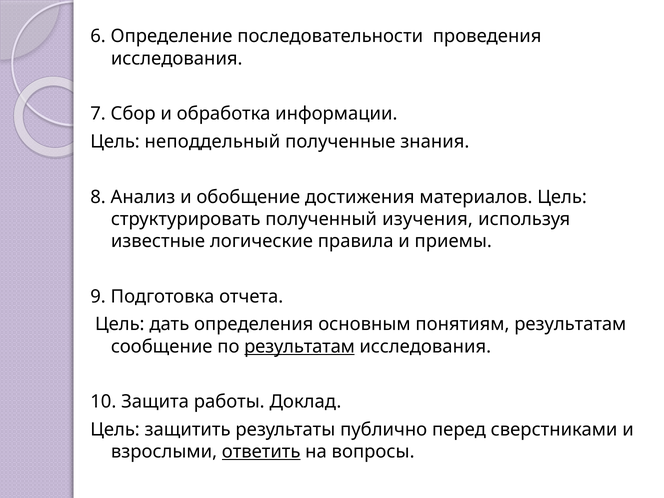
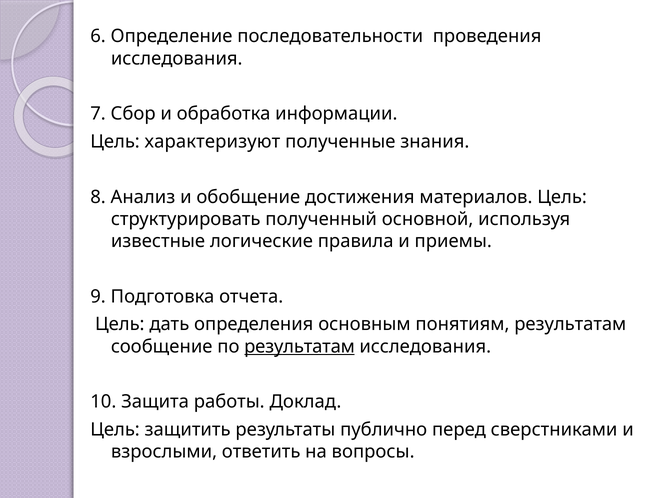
неподдельный: неподдельный -> характеризуют
изучения: изучения -> основной
ответить underline: present -> none
